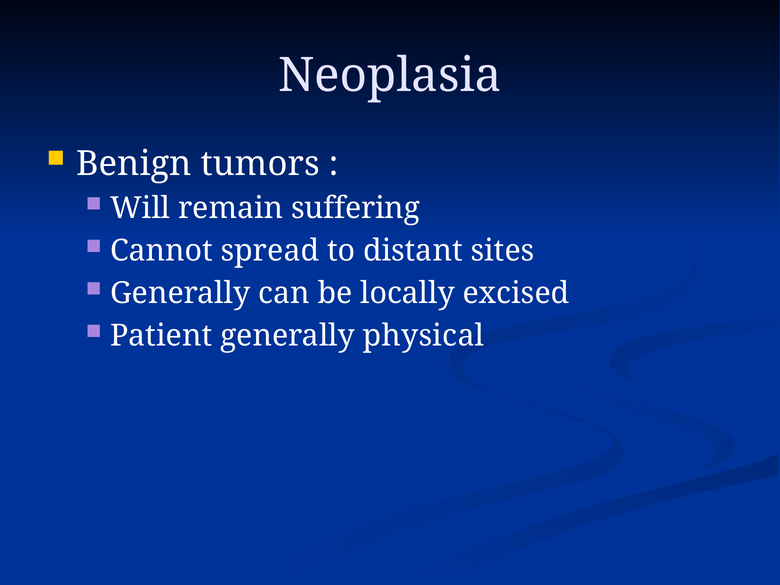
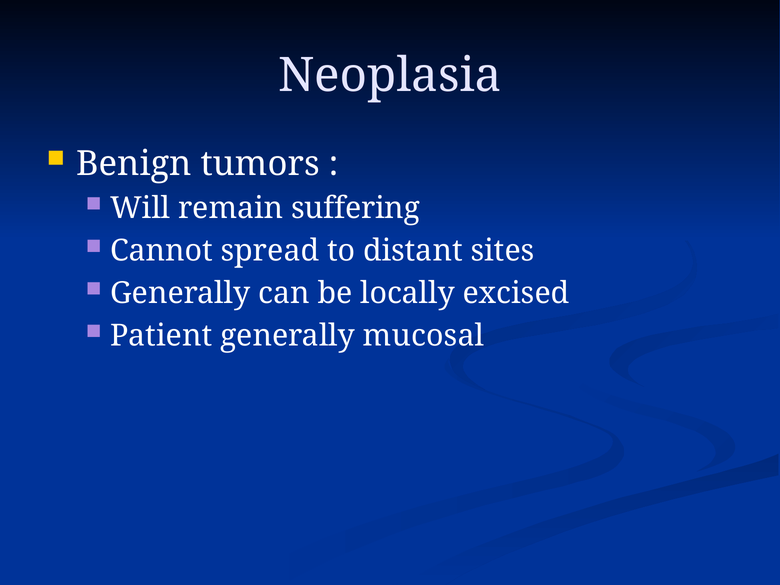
physical: physical -> mucosal
